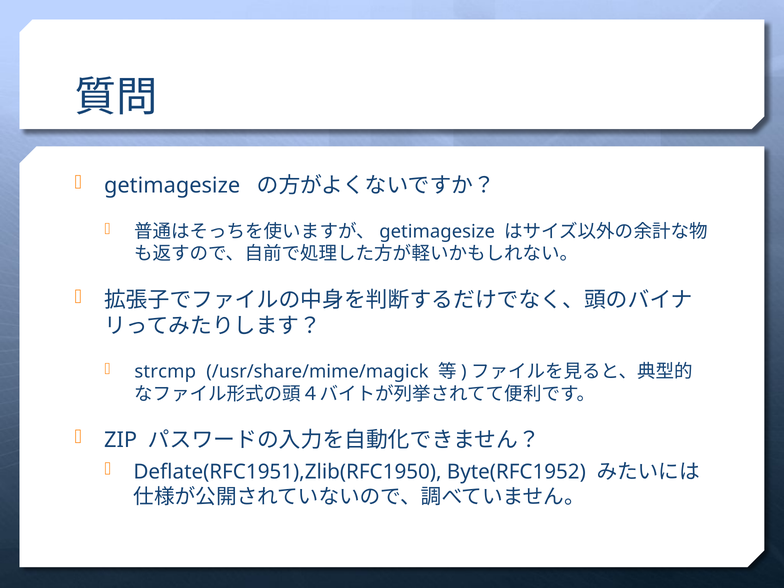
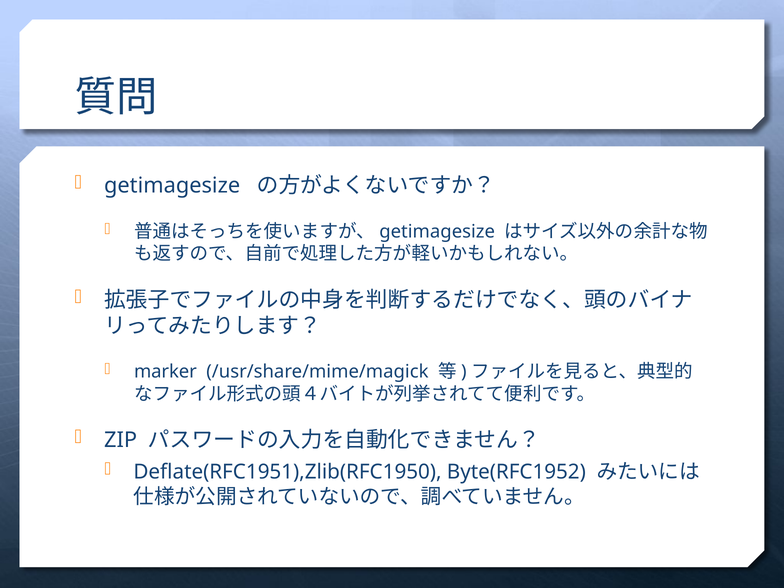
strcmp: strcmp -> marker
